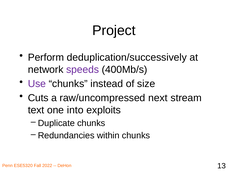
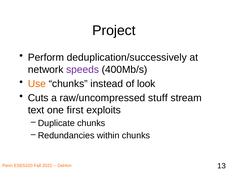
Use colour: purple -> orange
size: size -> look
next: next -> stuff
into: into -> first
